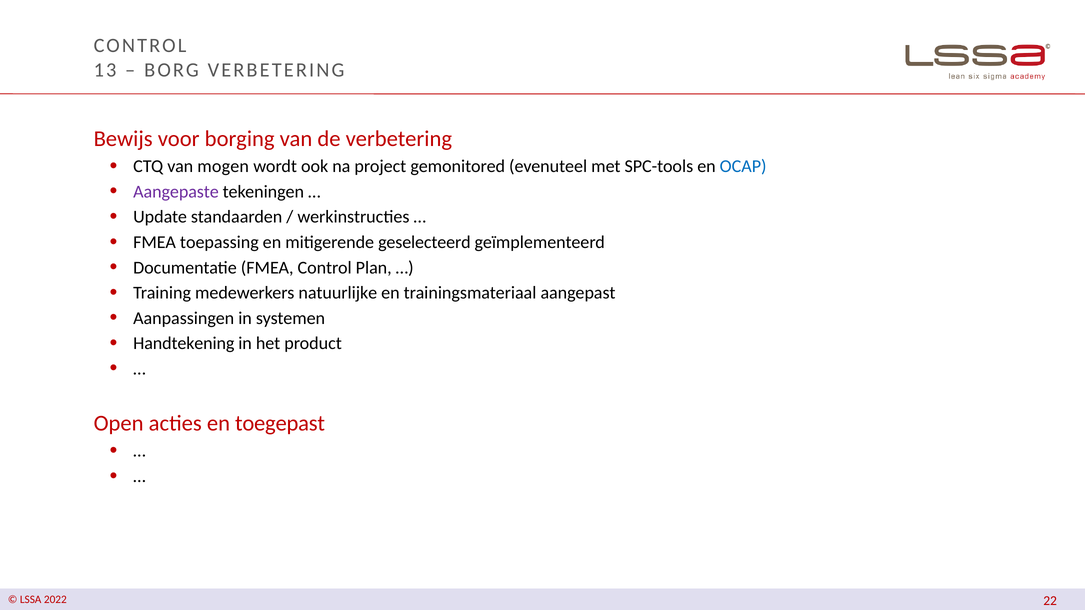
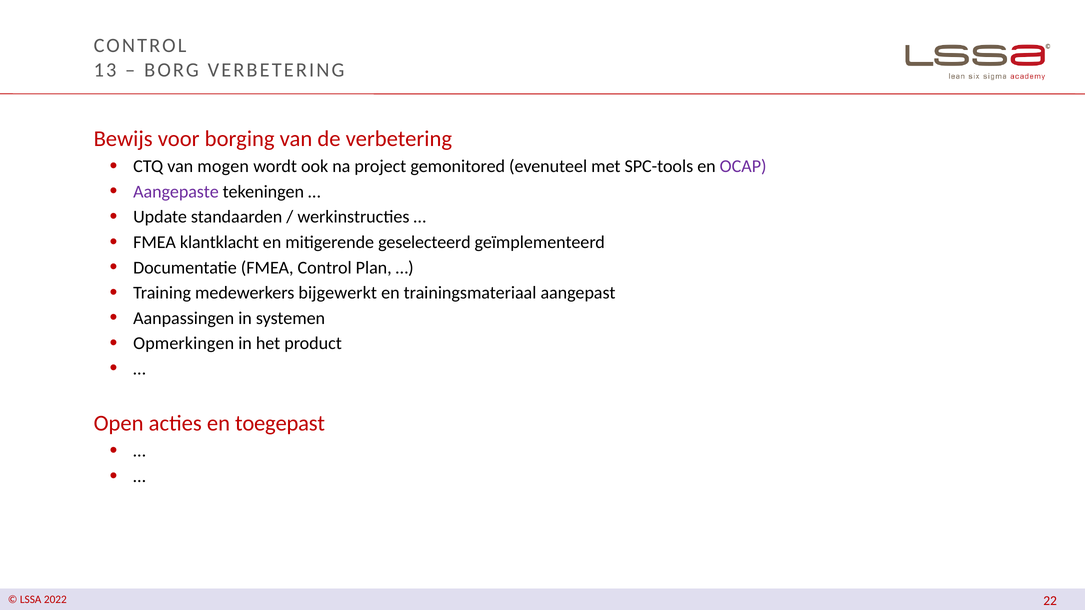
OCAP colour: blue -> purple
toepassing: toepassing -> klantklacht
natuurlijke: natuurlijke -> bijgewerkt
Handtekening: Handtekening -> Opmerkingen
